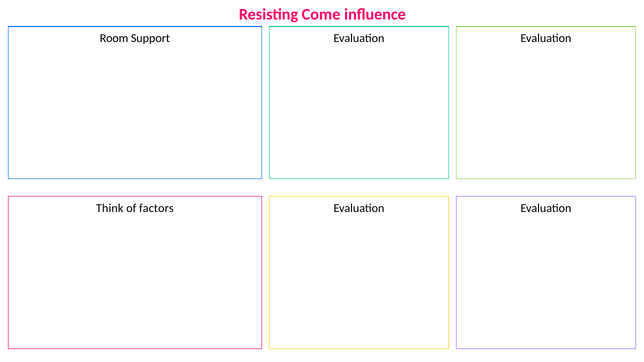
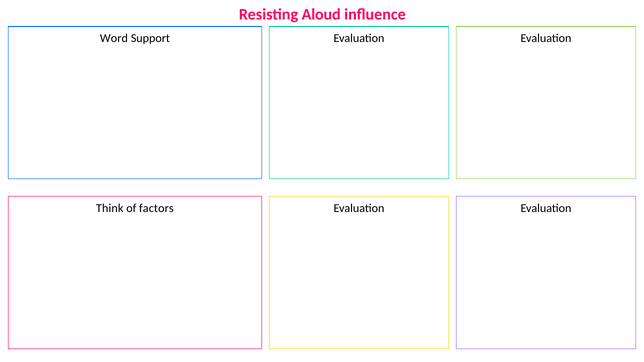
Come: Come -> Aloud
Room: Room -> Word
